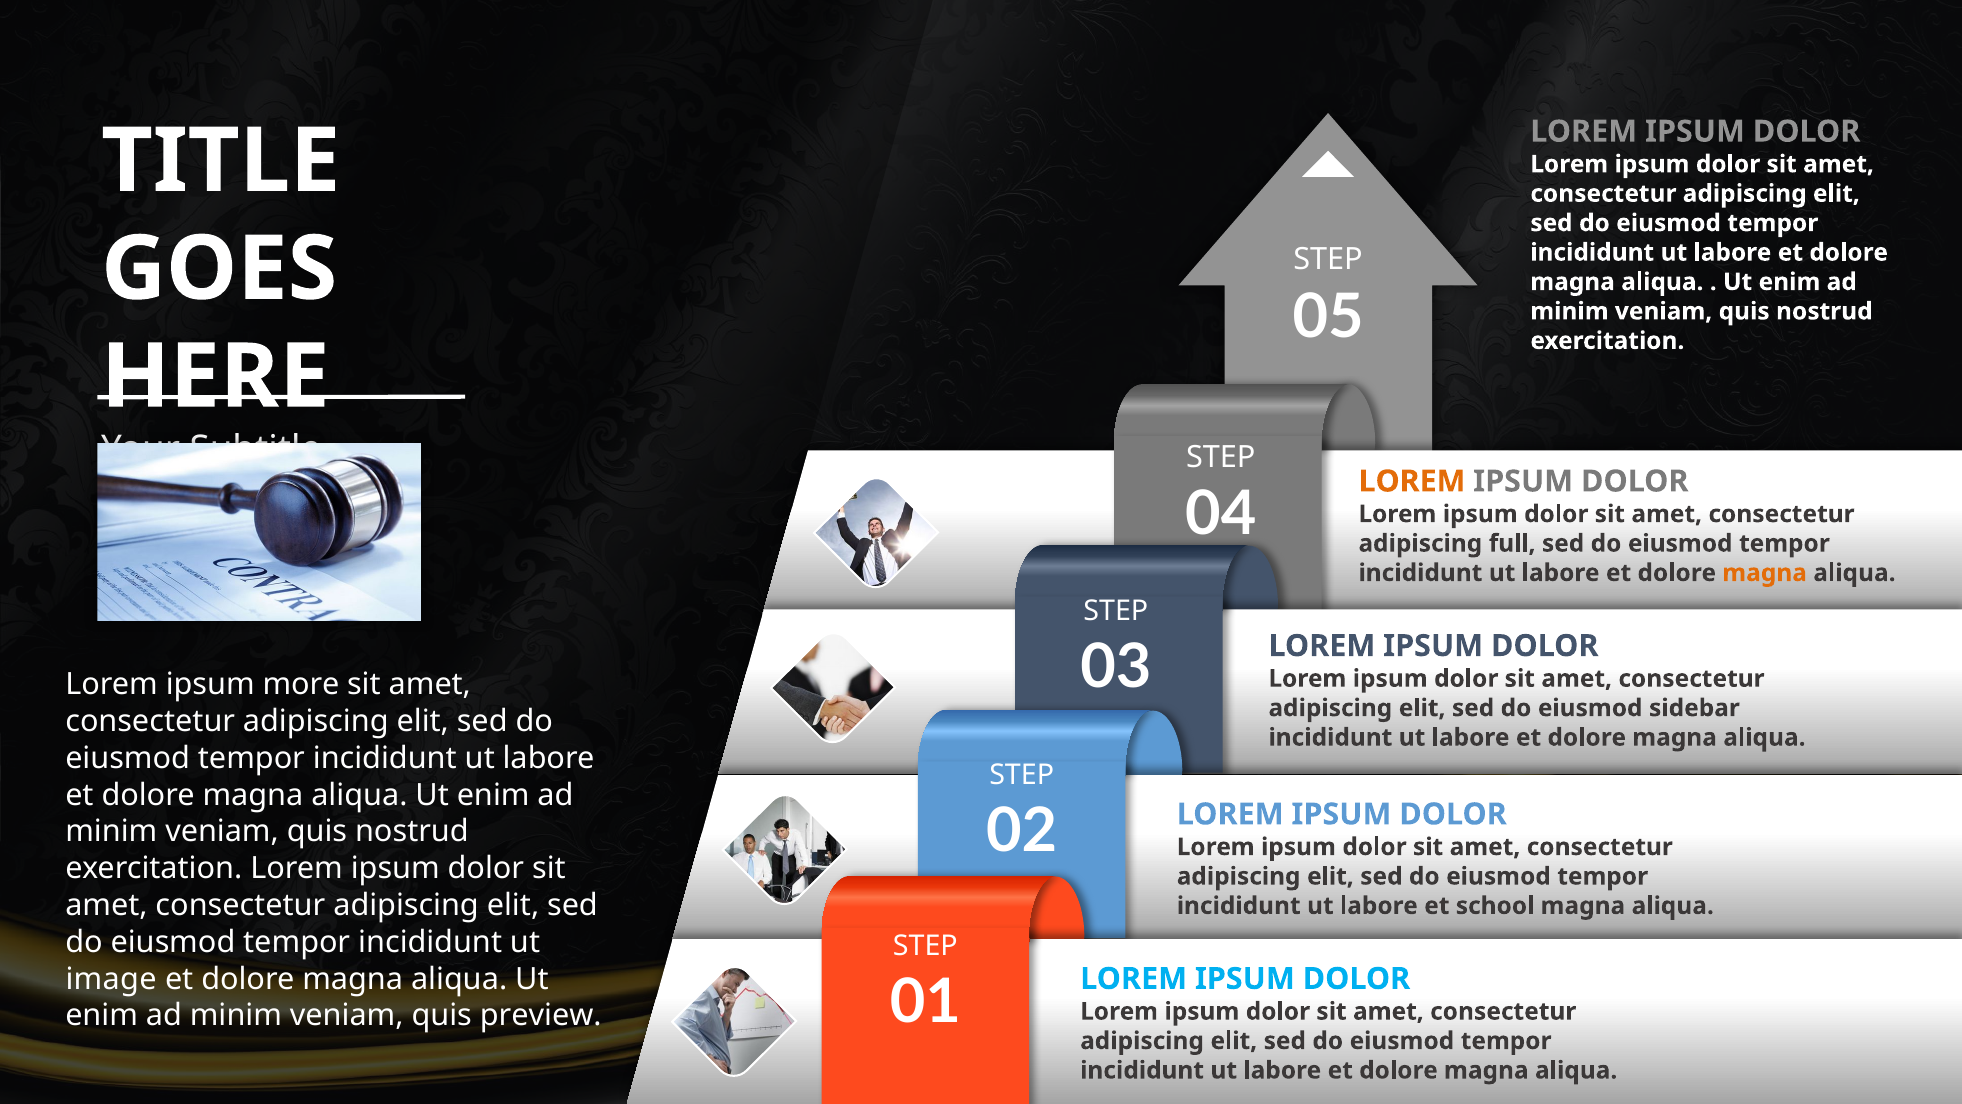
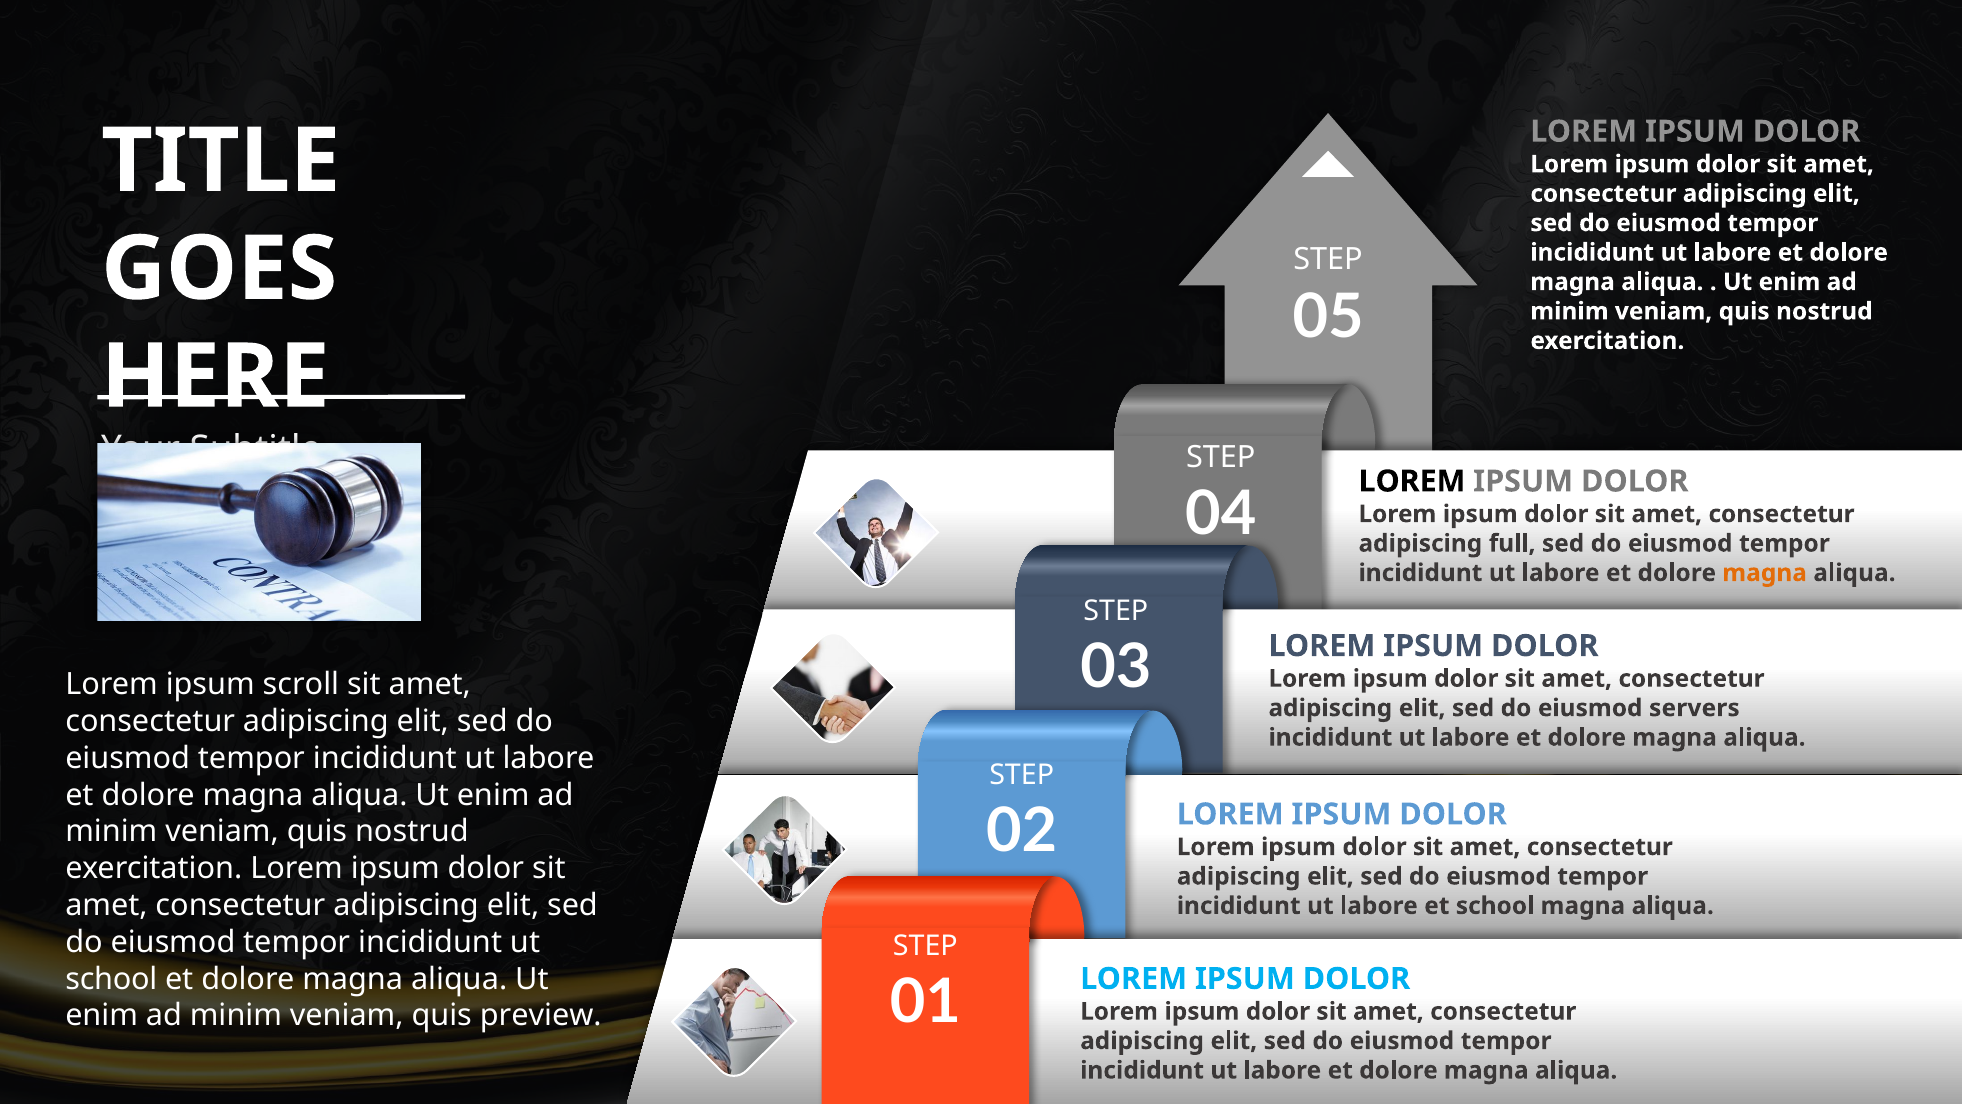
LOREM at (1412, 481) colour: orange -> black
more: more -> scroll
sidebar: sidebar -> servers
image at (111, 979): image -> school
